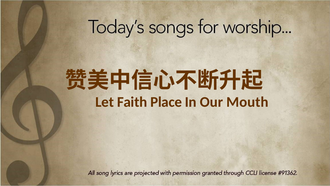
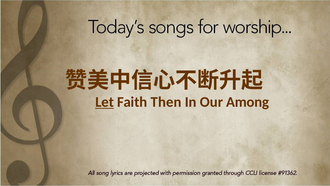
Let underline: none -> present
Place: Place -> Then
Mouth: Mouth -> Among
